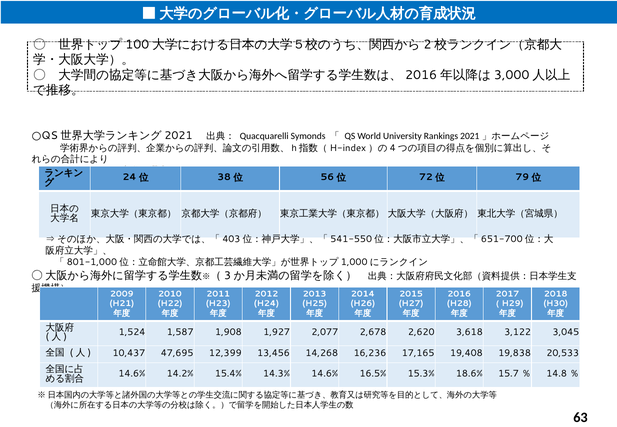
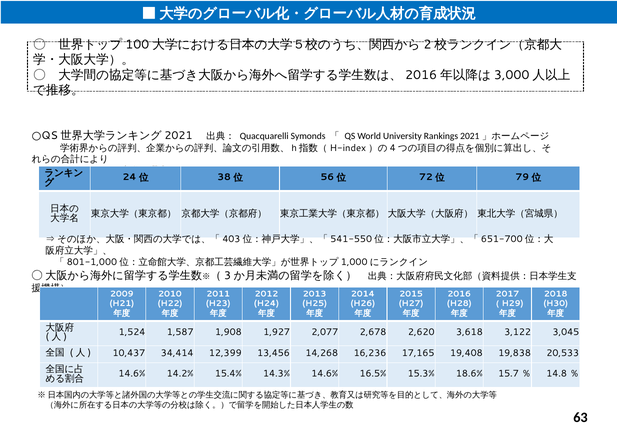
47,695: 47,695 -> 34,414
